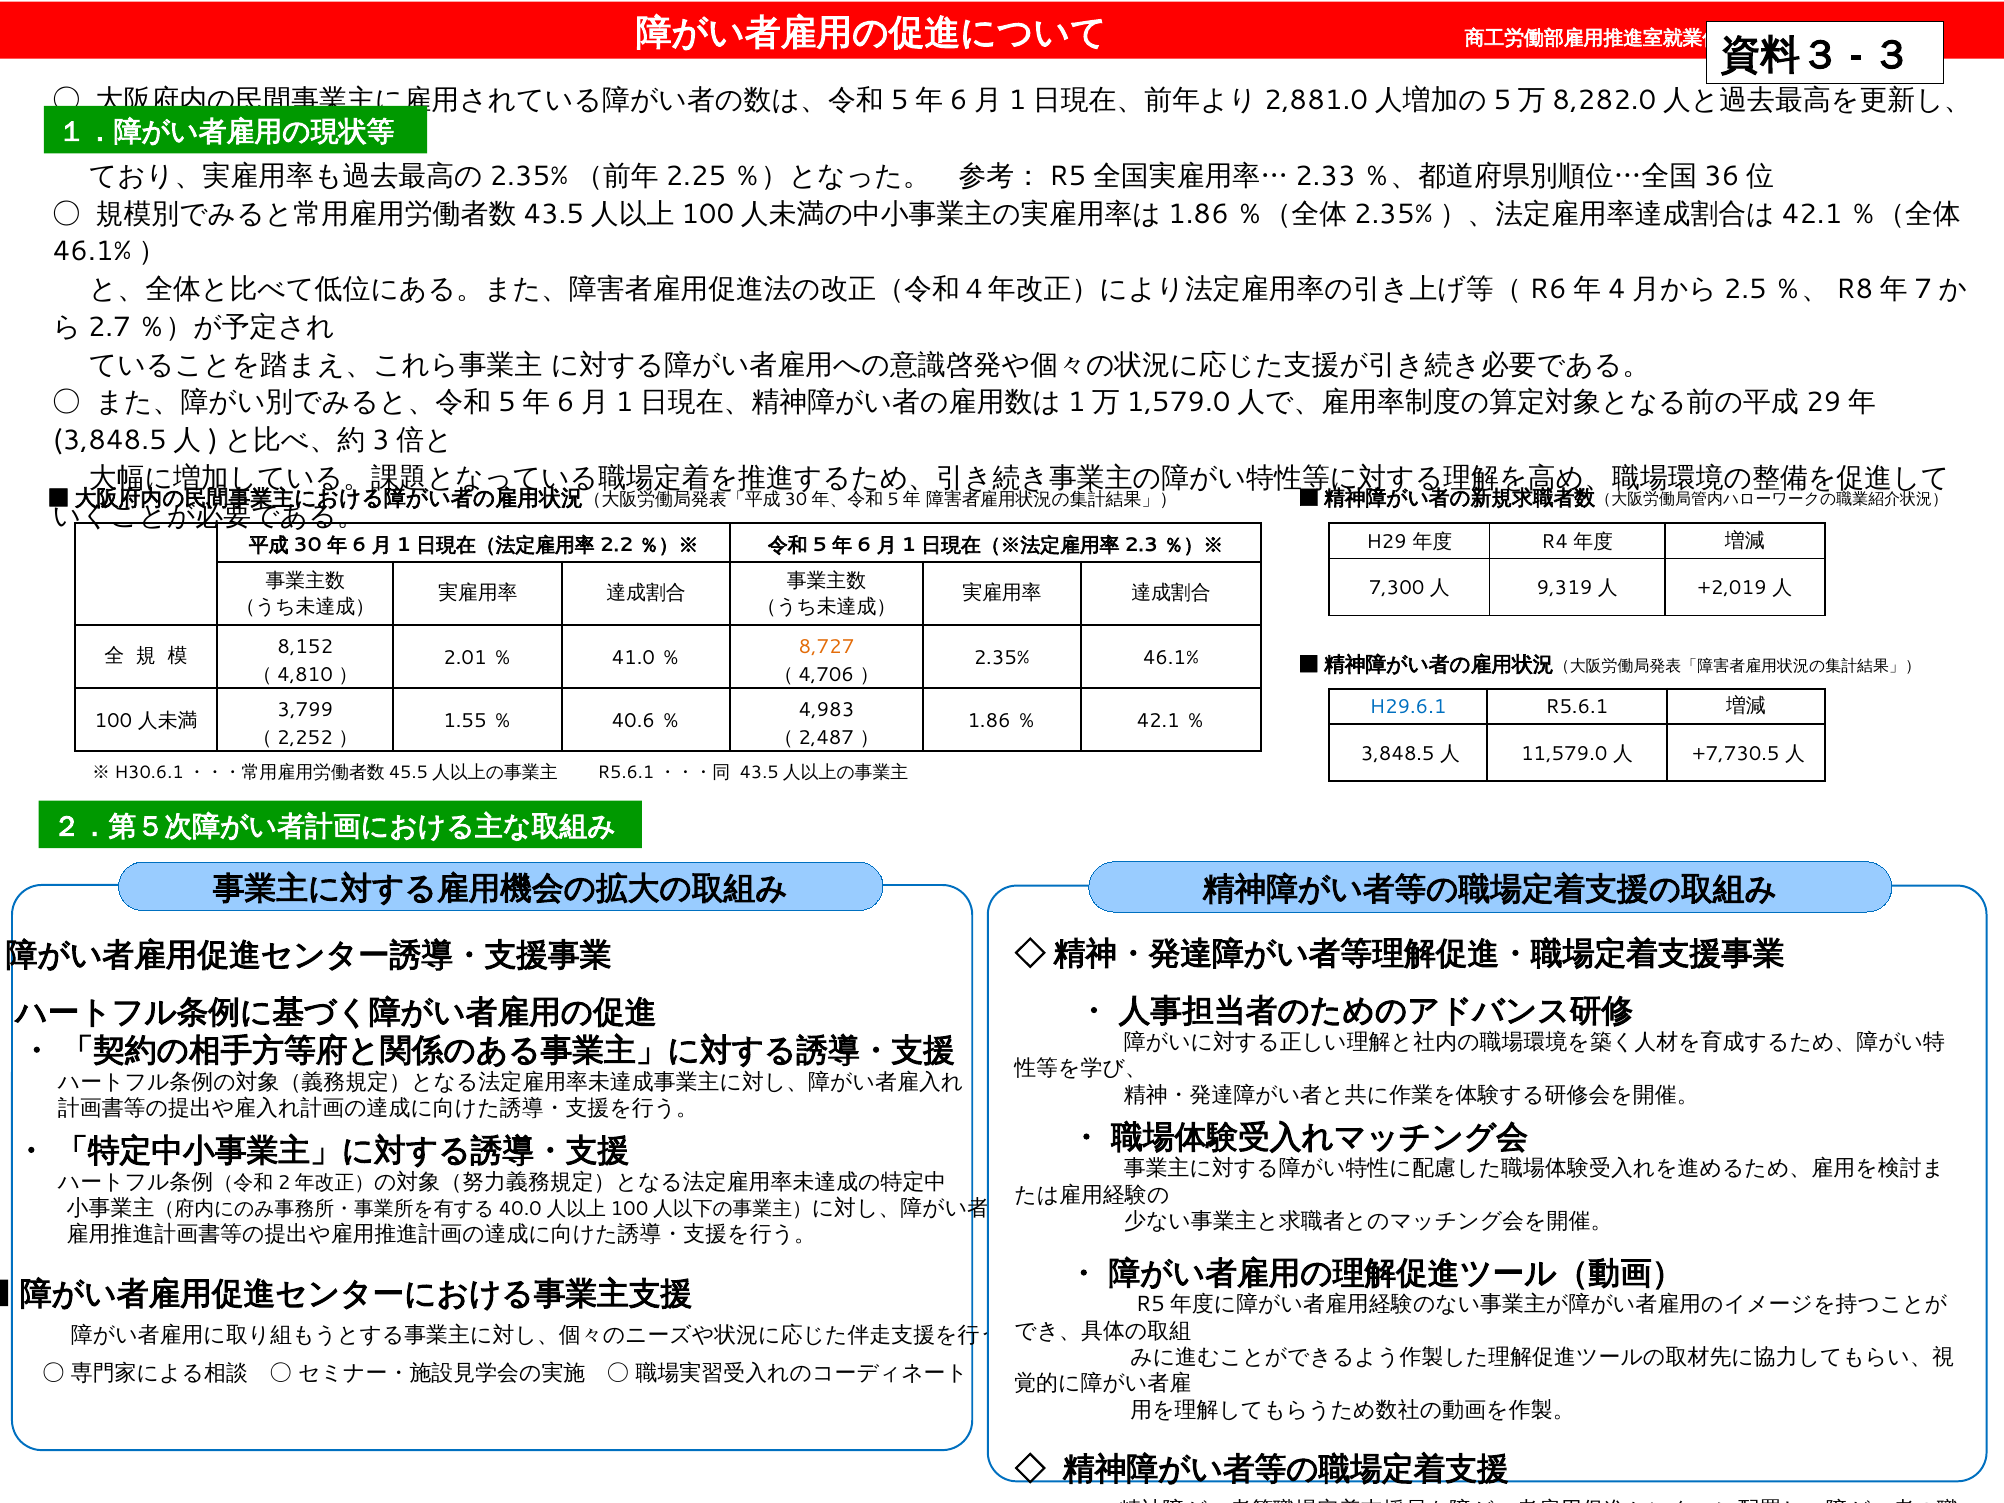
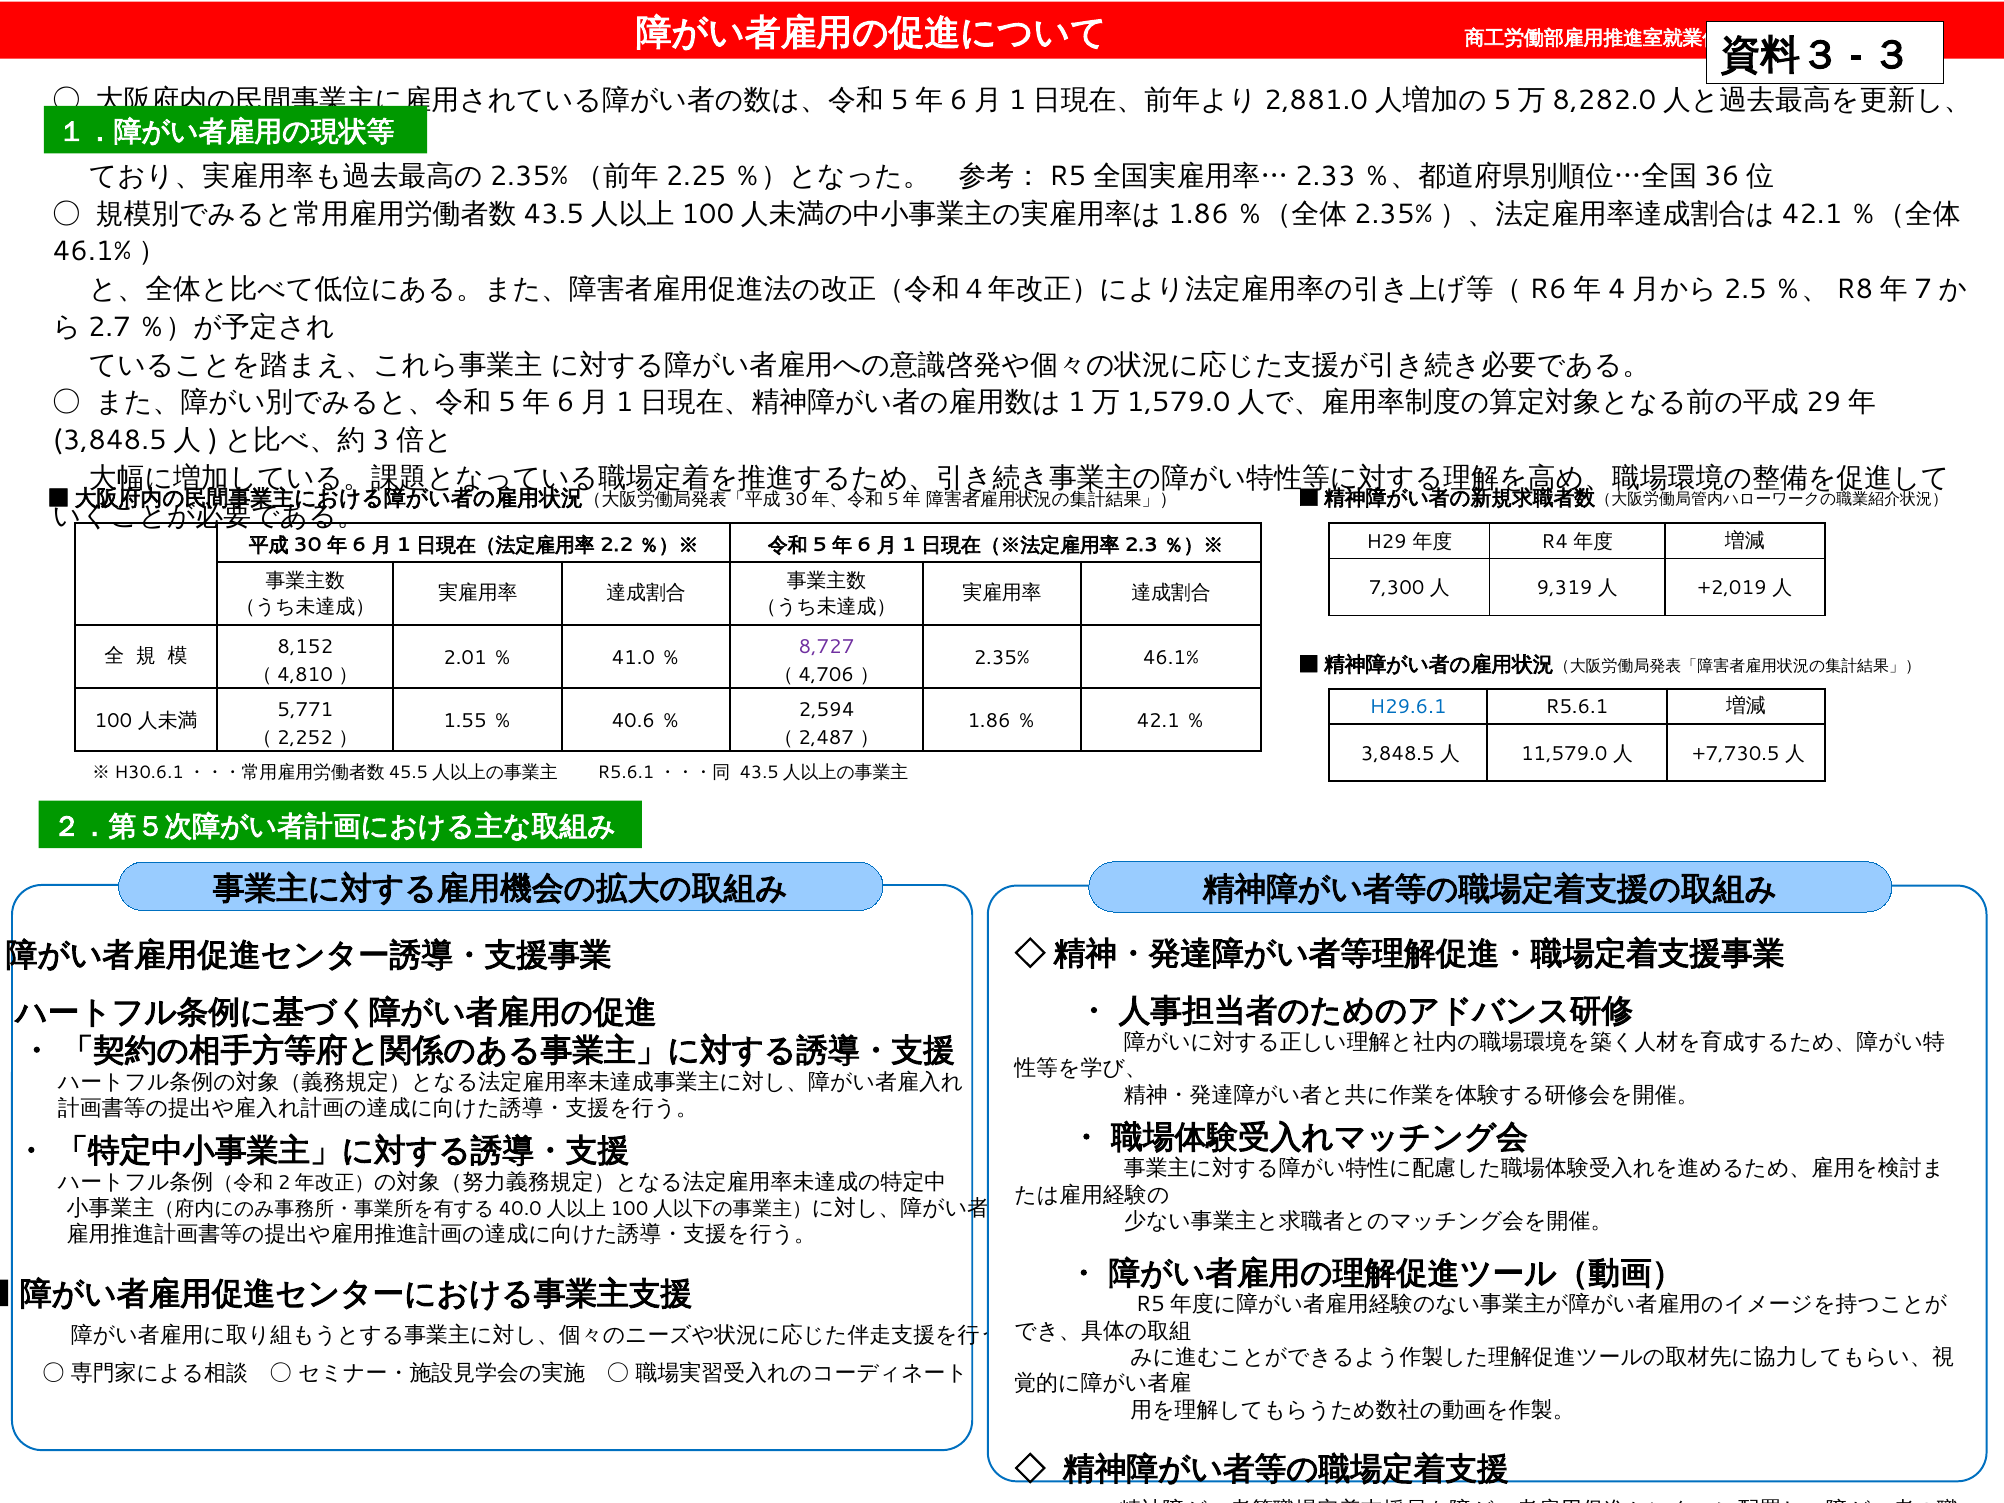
8,727 colour: orange -> purple
3,799: 3,799 -> 5,771
4,983: 4,983 -> 2,594
